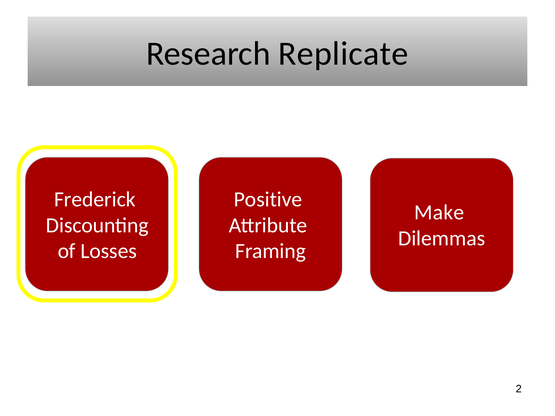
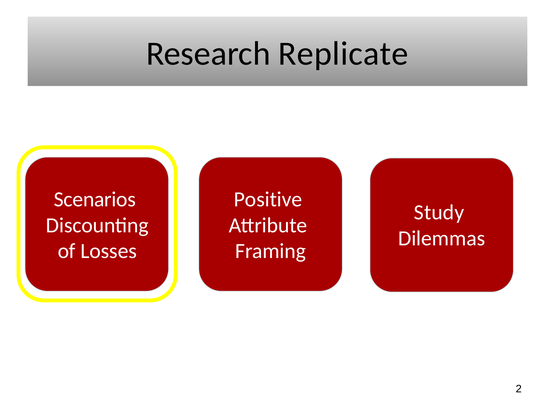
Frederick: Frederick -> Scenarios
Make: Make -> Study
